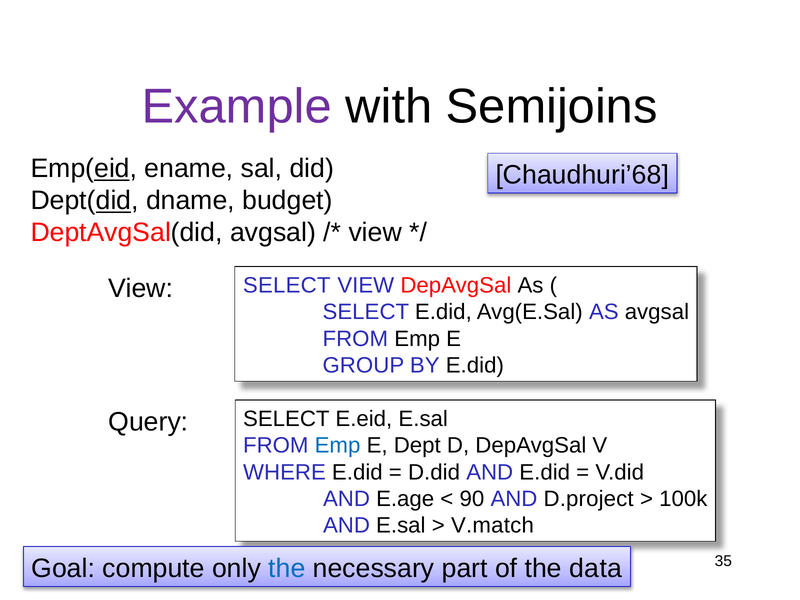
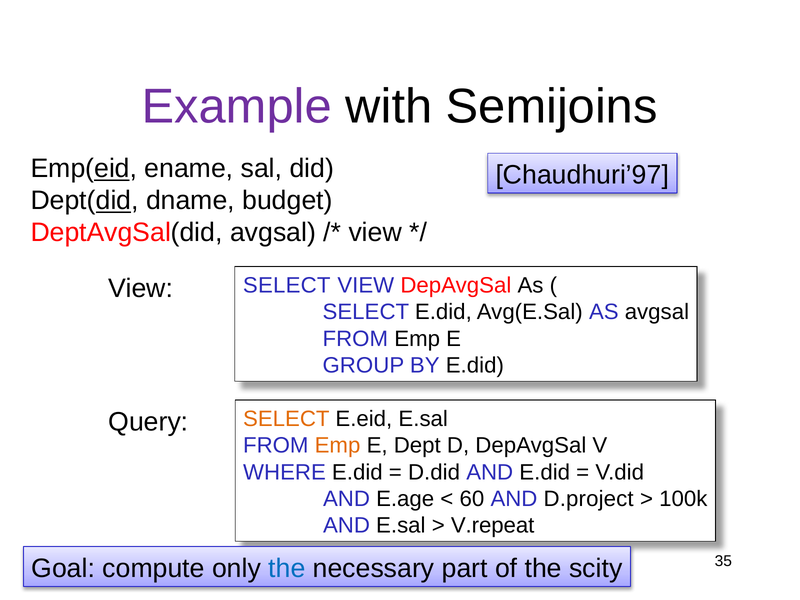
Chaudhuri’68: Chaudhuri’68 -> Chaudhuri’97
SELECT at (286, 419) colour: black -> orange
Emp at (338, 446) colour: blue -> orange
90: 90 -> 60
V.match: V.match -> V.repeat
data: data -> scity
